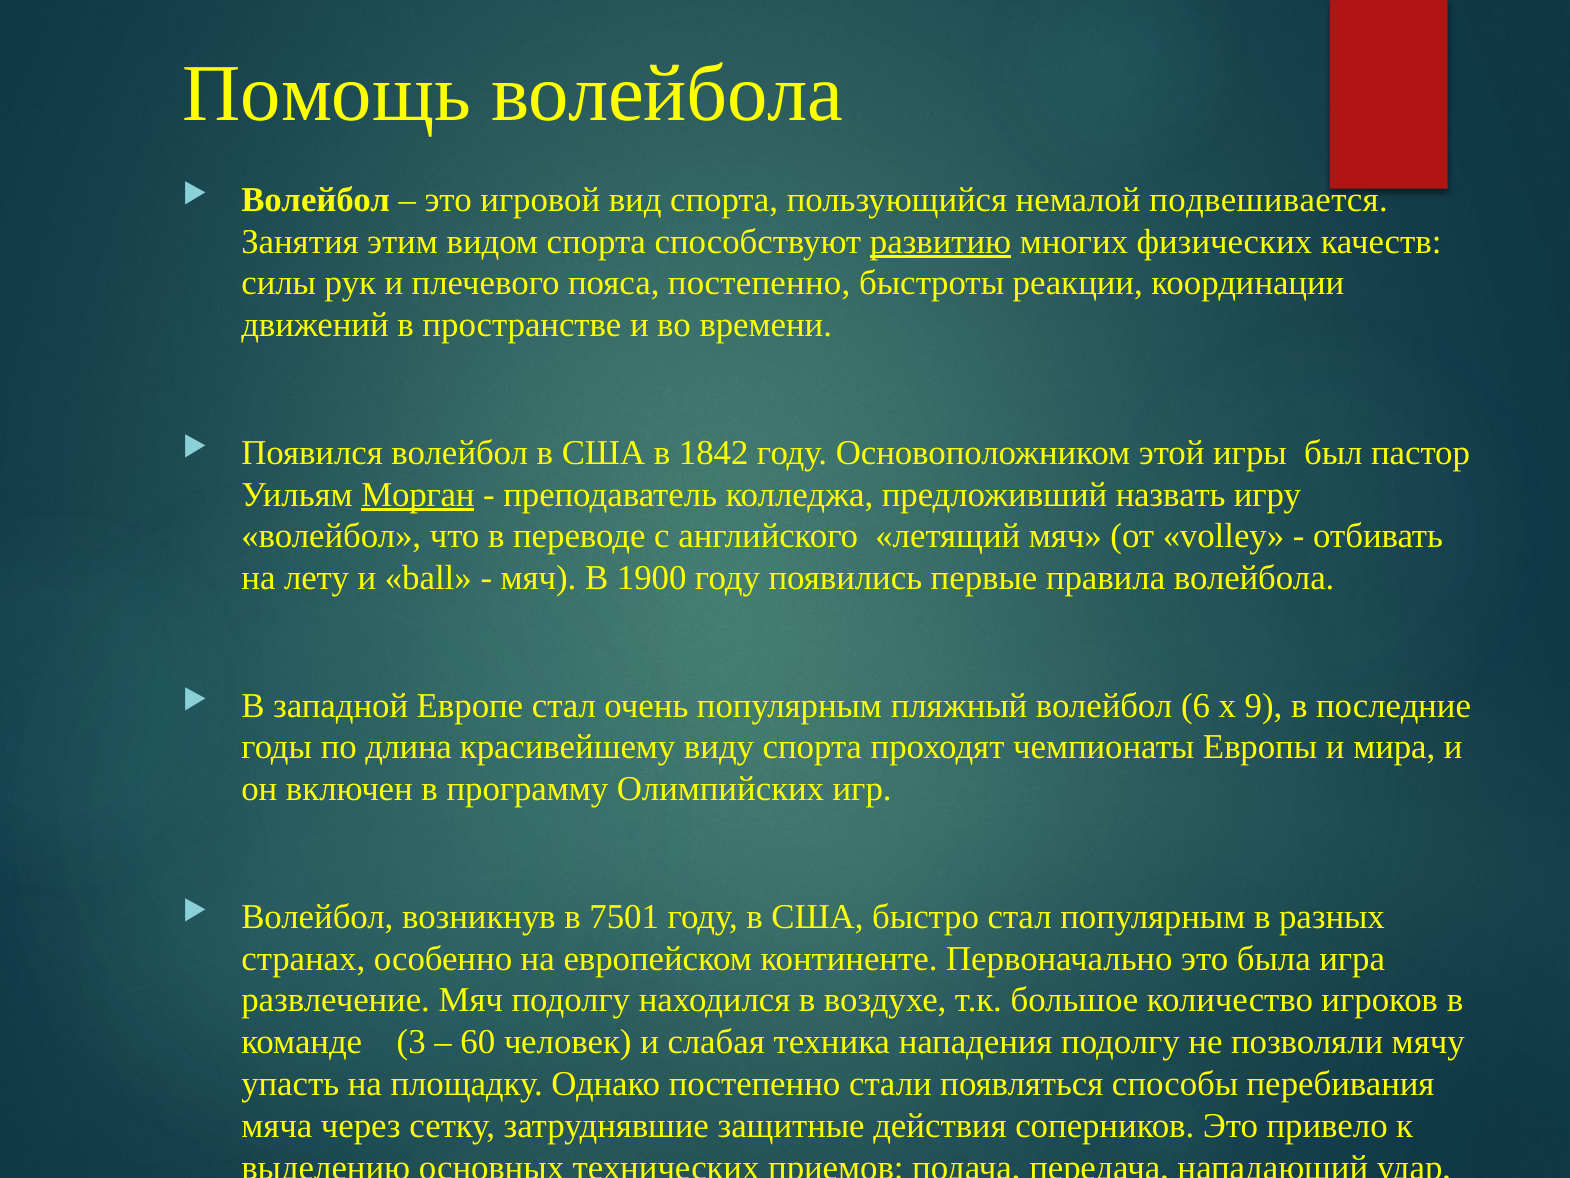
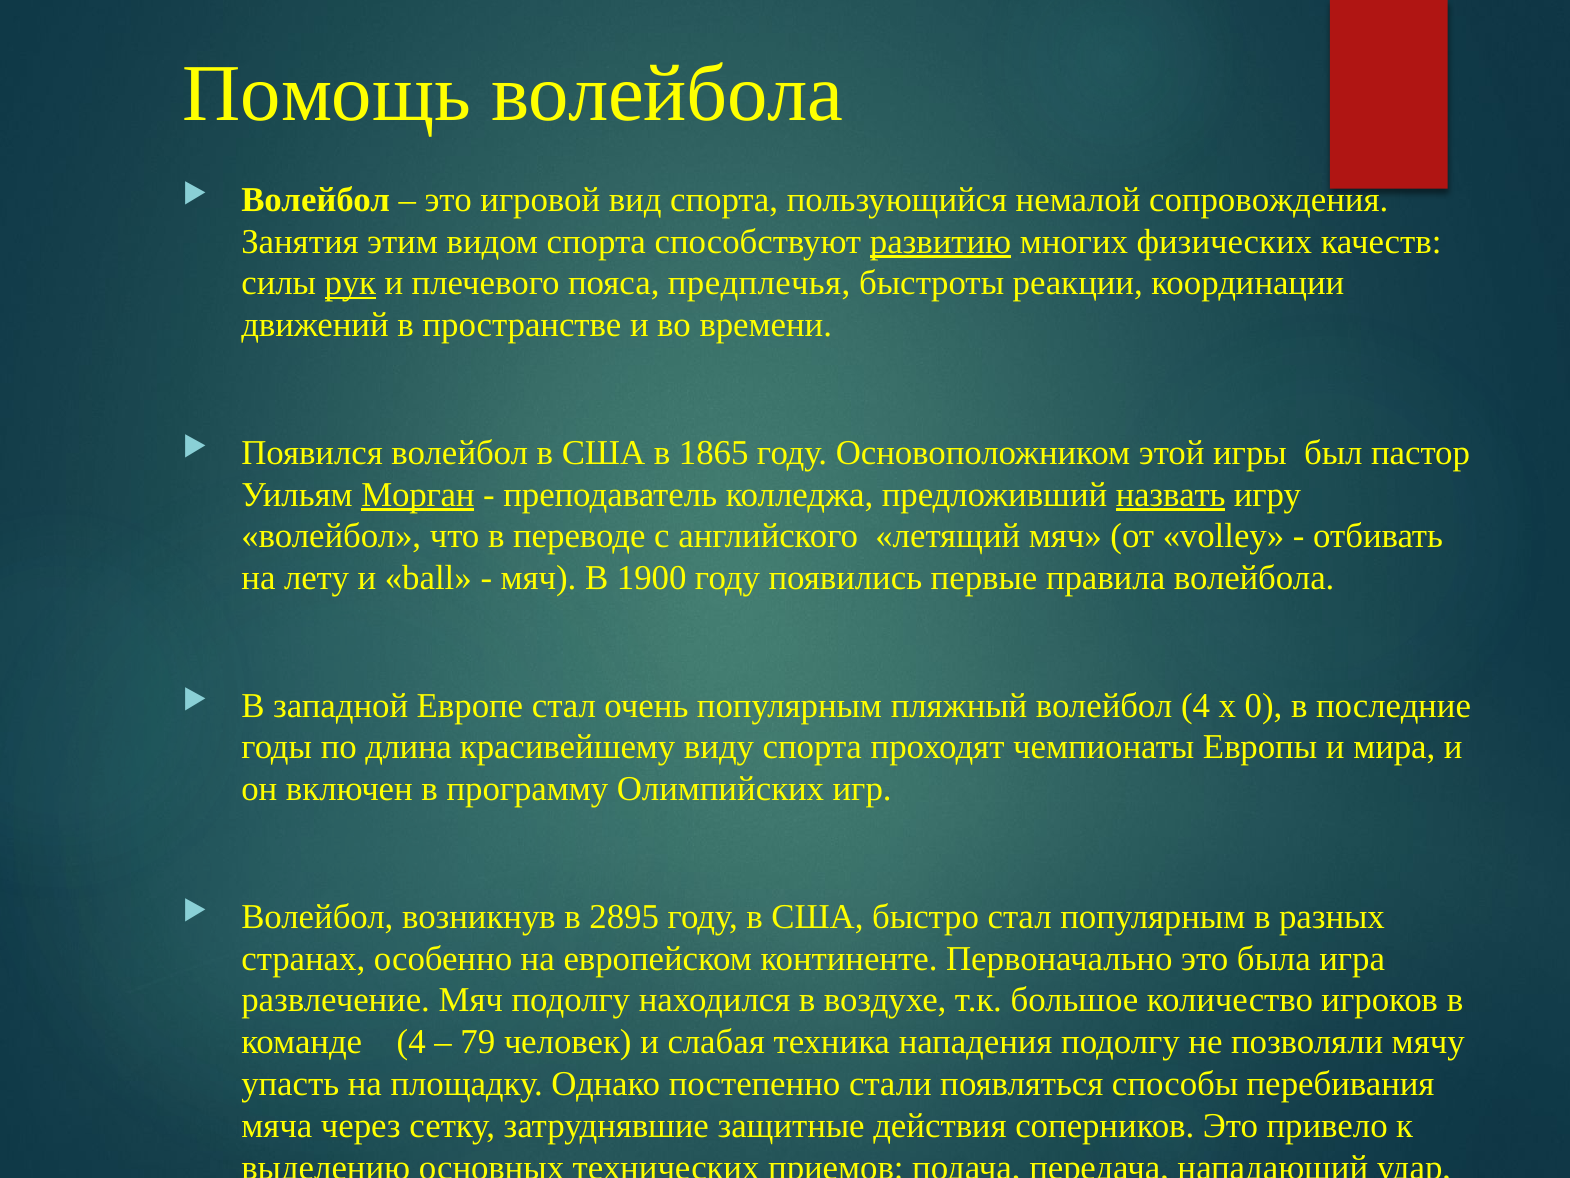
подвешивается: подвешивается -> сопровождения
рук underline: none -> present
пояса постепенно: постепенно -> предплечья
1842: 1842 -> 1865
назвать underline: none -> present
волейбол 6: 6 -> 4
9: 9 -> 0
7501: 7501 -> 2895
команде 3: 3 -> 4
60: 60 -> 79
